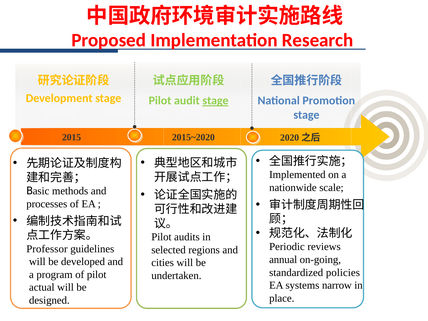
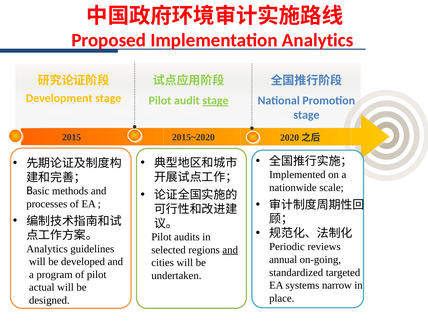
Implementation Research: Research -> Analytics
Professor at (47, 249): Professor -> Analytics
and at (230, 250) underline: none -> present
policies: policies -> targeted
